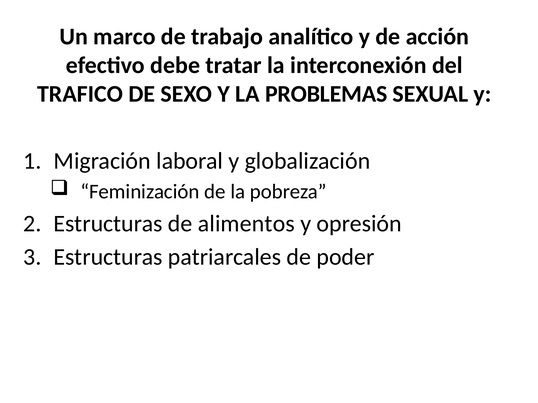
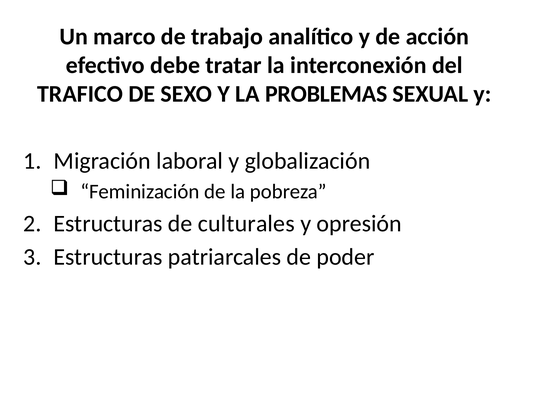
alimentos: alimentos -> culturales
